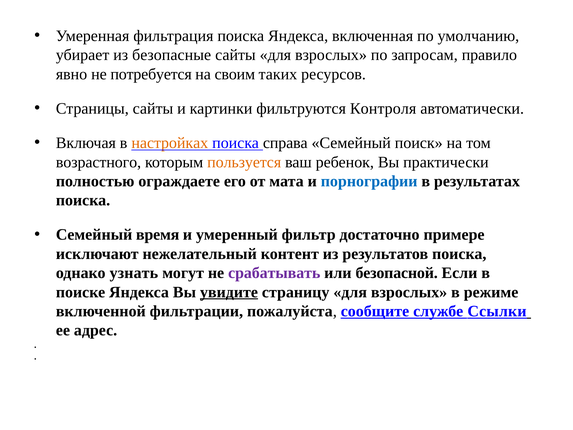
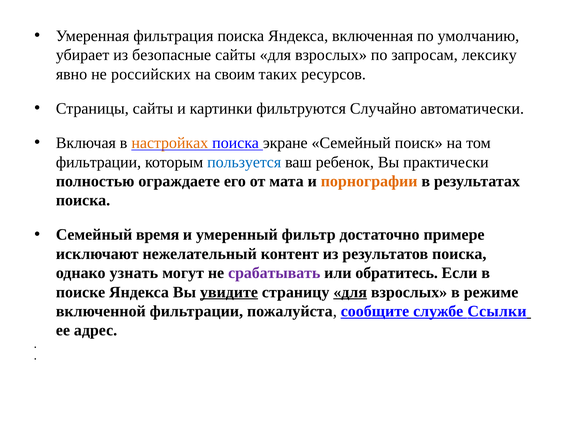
правило: правило -> лексику
потребуется: потребуется -> российских
Контроля: Контроля -> Случайно
справа: справа -> экране
возрастного at (98, 162): возрастного -> фильтрации
пользуется colour: orange -> blue
порнографии colour: blue -> orange
безопасной: безопасной -> обратитесь
для at (350, 292) underline: none -> present
